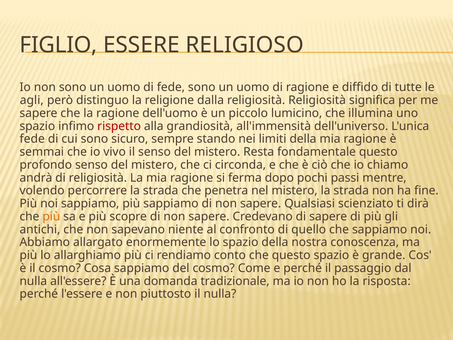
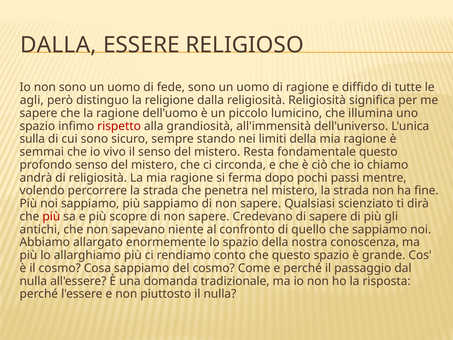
FIGLIO at (58, 45): FIGLIO -> DALLA
fede at (32, 139): fede -> sulla
più at (51, 216) colour: orange -> red
